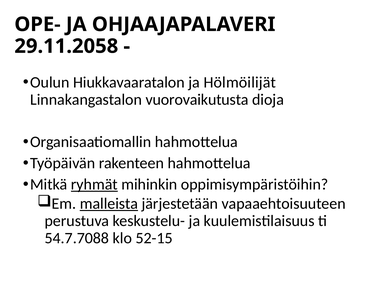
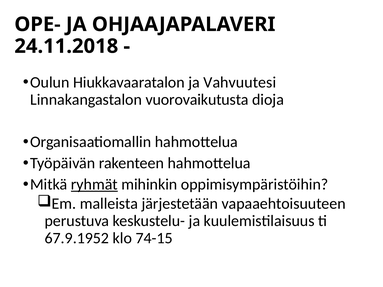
29.11.2058: 29.11.2058 -> 24.11.2018
Hölmöilijät: Hölmöilijät -> Vahvuutesi
malleista underline: present -> none
54.7.7088: 54.7.7088 -> 67.9.1952
52-15: 52-15 -> 74-15
